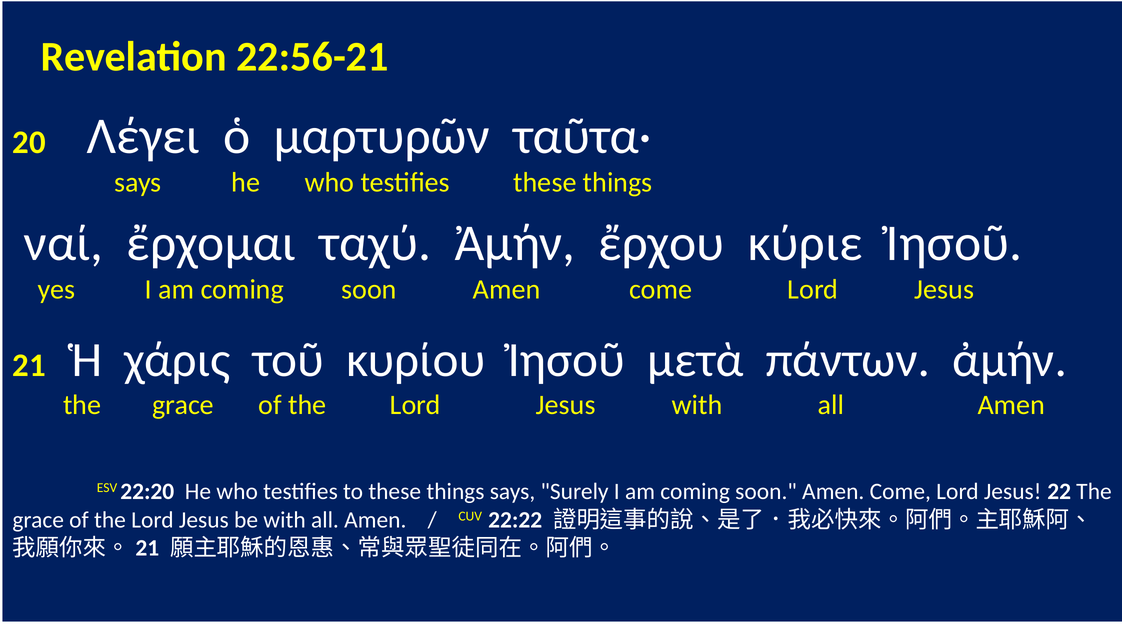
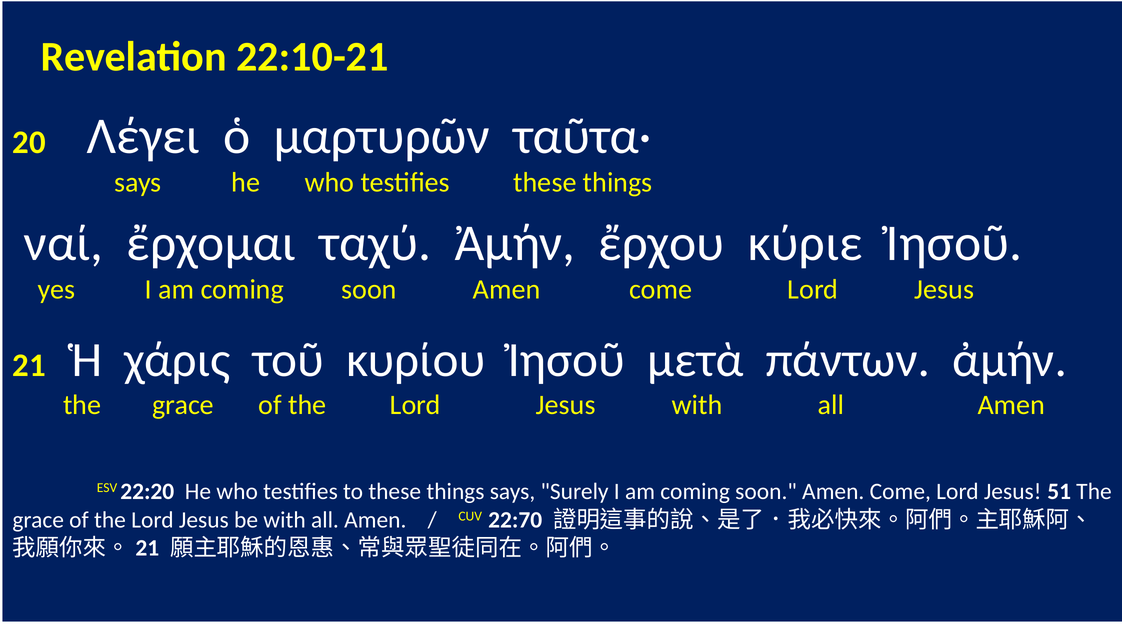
22:56-21: 22:56-21 -> 22:10-21
22: 22 -> 51
22:22: 22:22 -> 22:70
